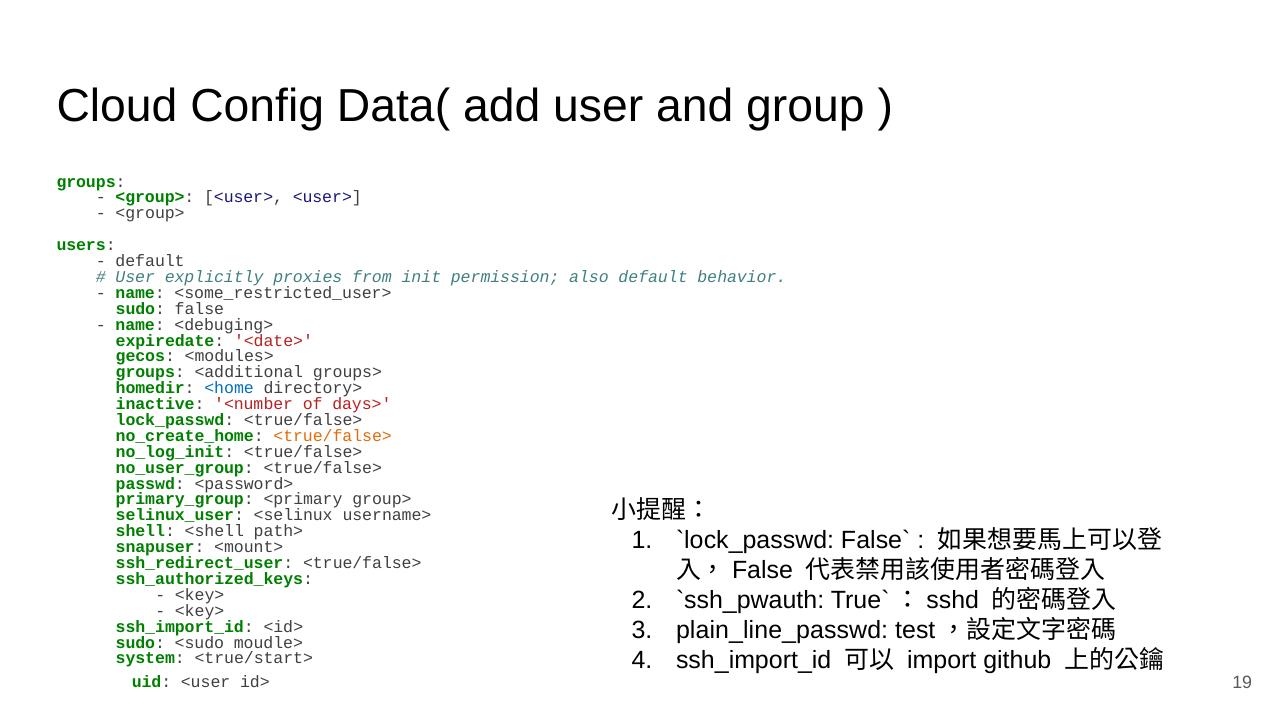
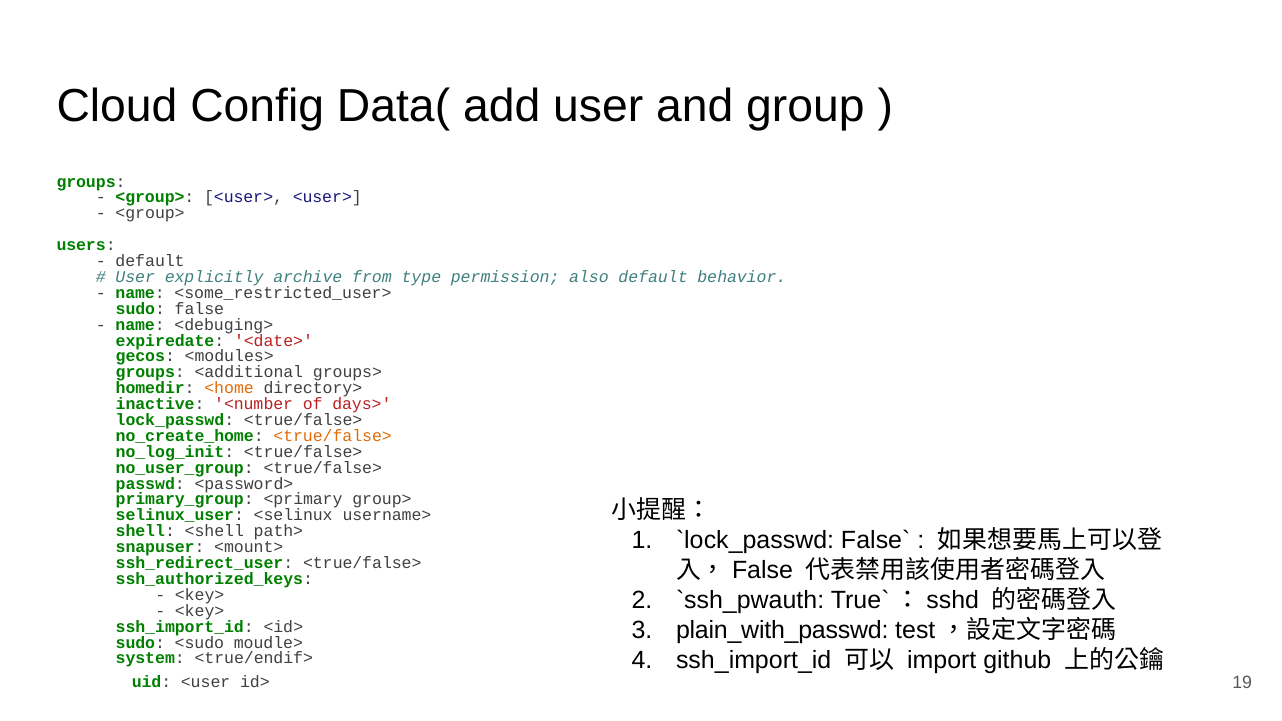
proxies: proxies -> archive
init: init -> type
<home colour: blue -> orange
plain_line_passwd: plain_line_passwd -> plain_with_passwd
<true/start>: <true/start> -> <true/endif>
